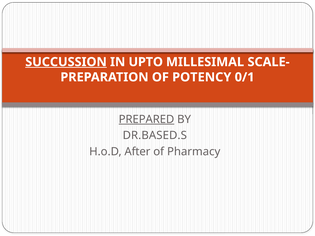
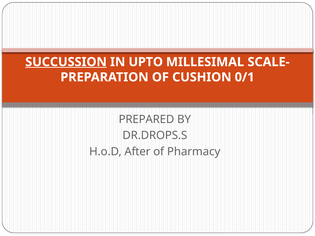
POTENCY: POTENCY -> CUSHION
PREPARED underline: present -> none
DR.BASED.S: DR.BASED.S -> DR.DROPS.S
